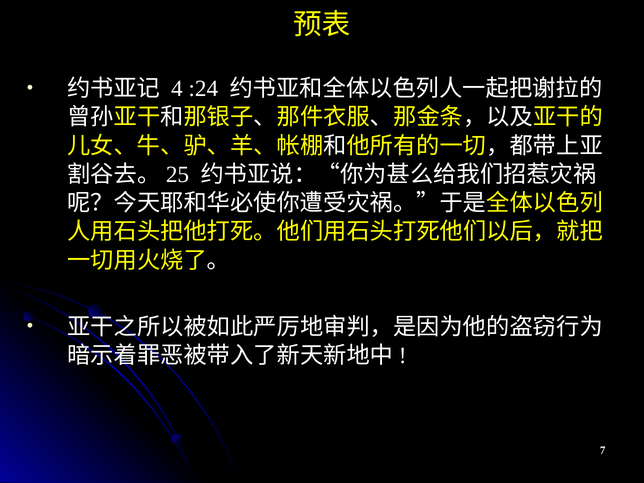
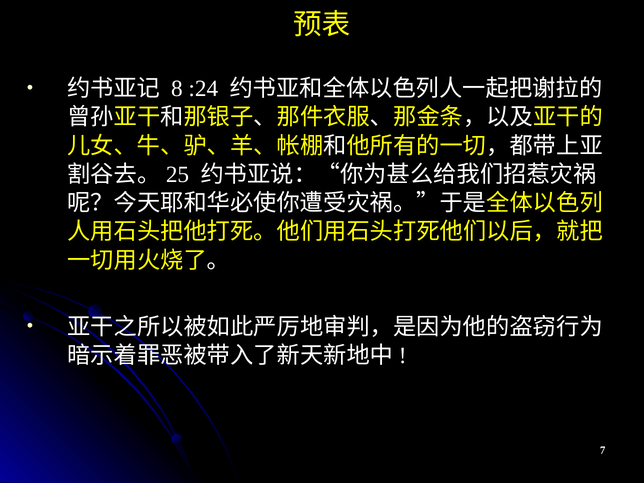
4: 4 -> 8
